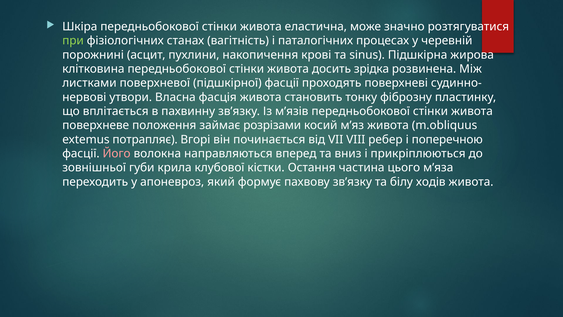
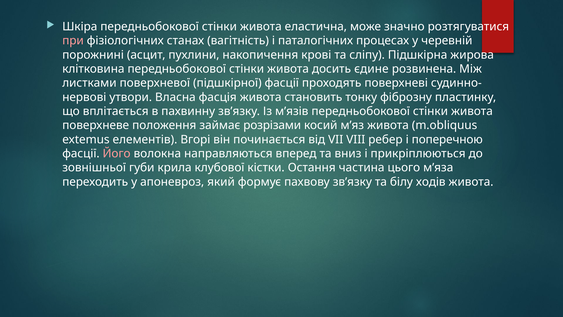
при colour: light green -> pink
sinus: sinus -> сліпу
зрідка: зрідка -> єдине
потрапляє: потрапляє -> елементів
